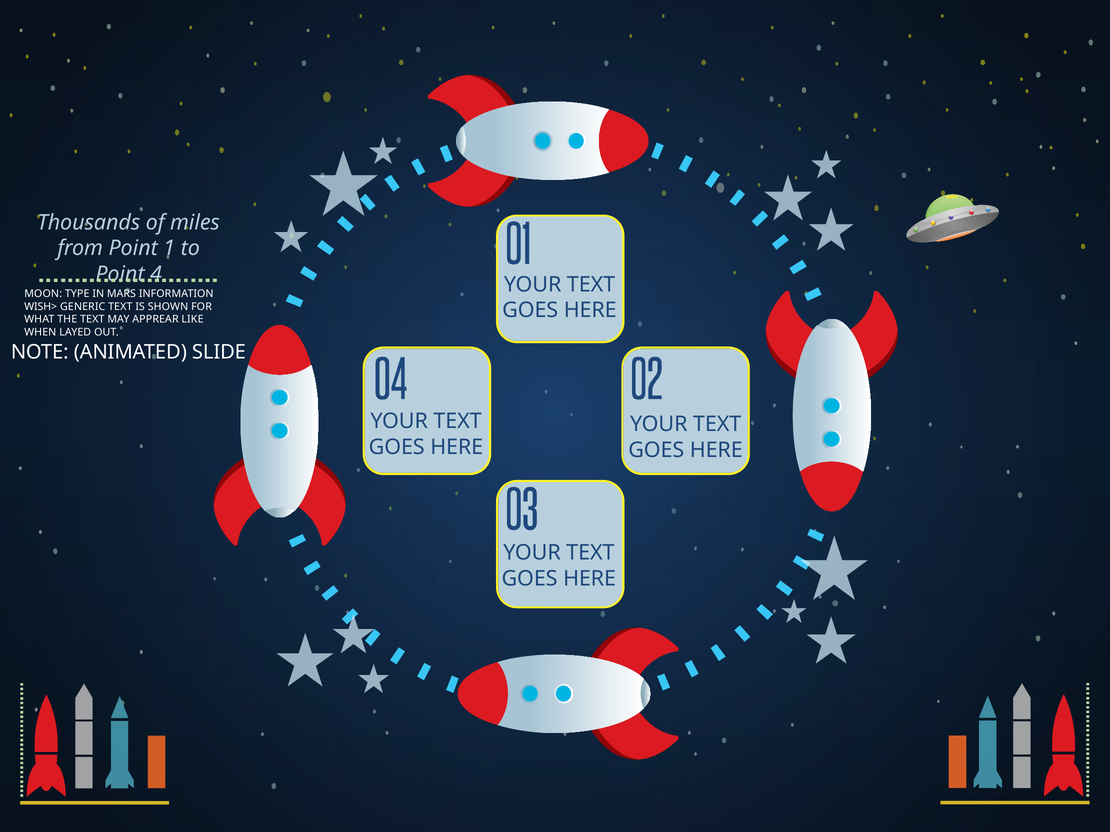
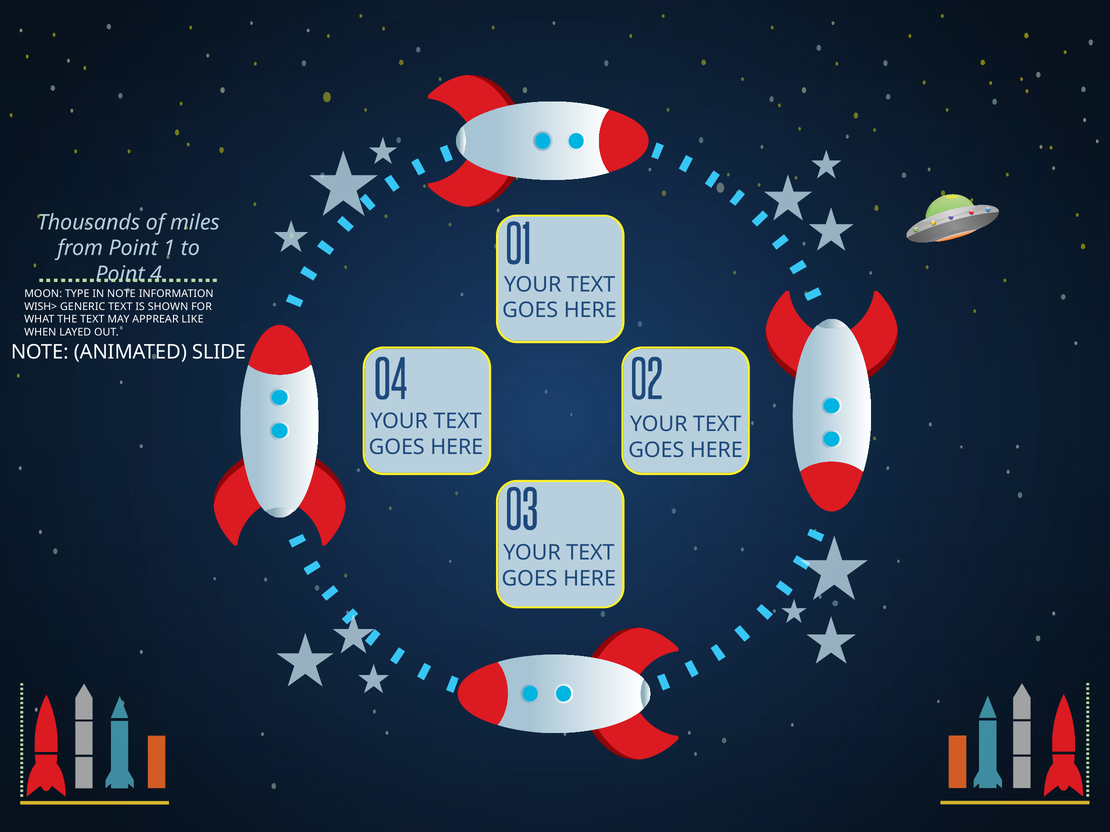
IN MARS: MARS -> NOTE
